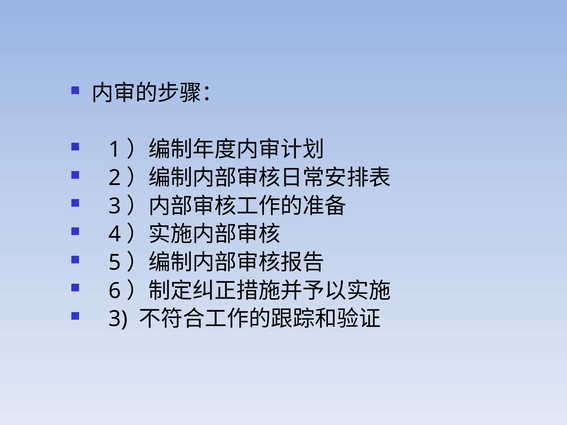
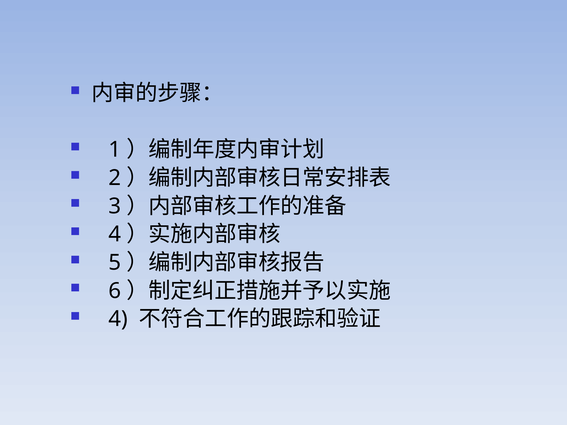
3 at (118, 319): 3 -> 4
